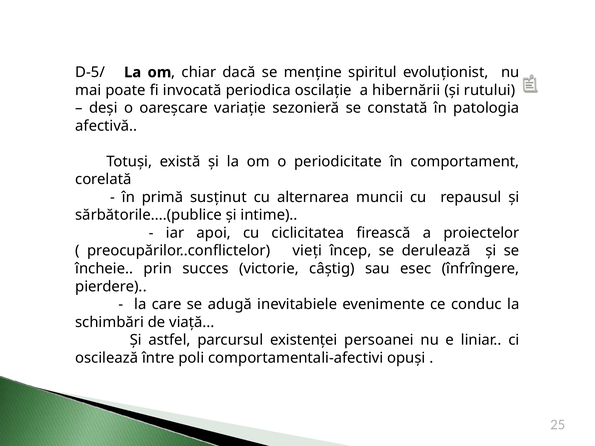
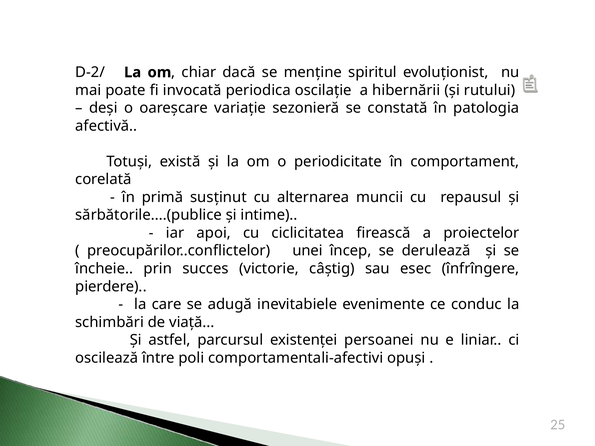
D-5/: D-5/ -> D-2/
vieți: vieți -> unei
